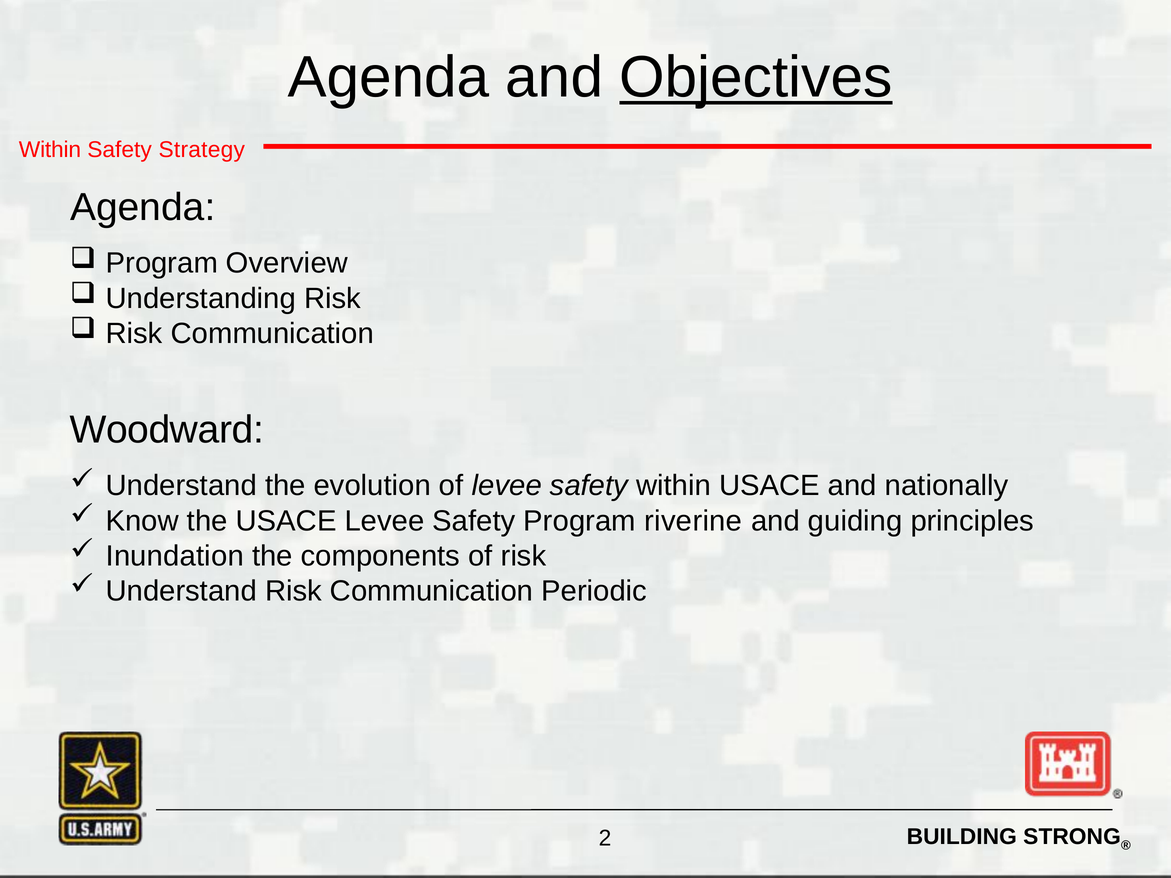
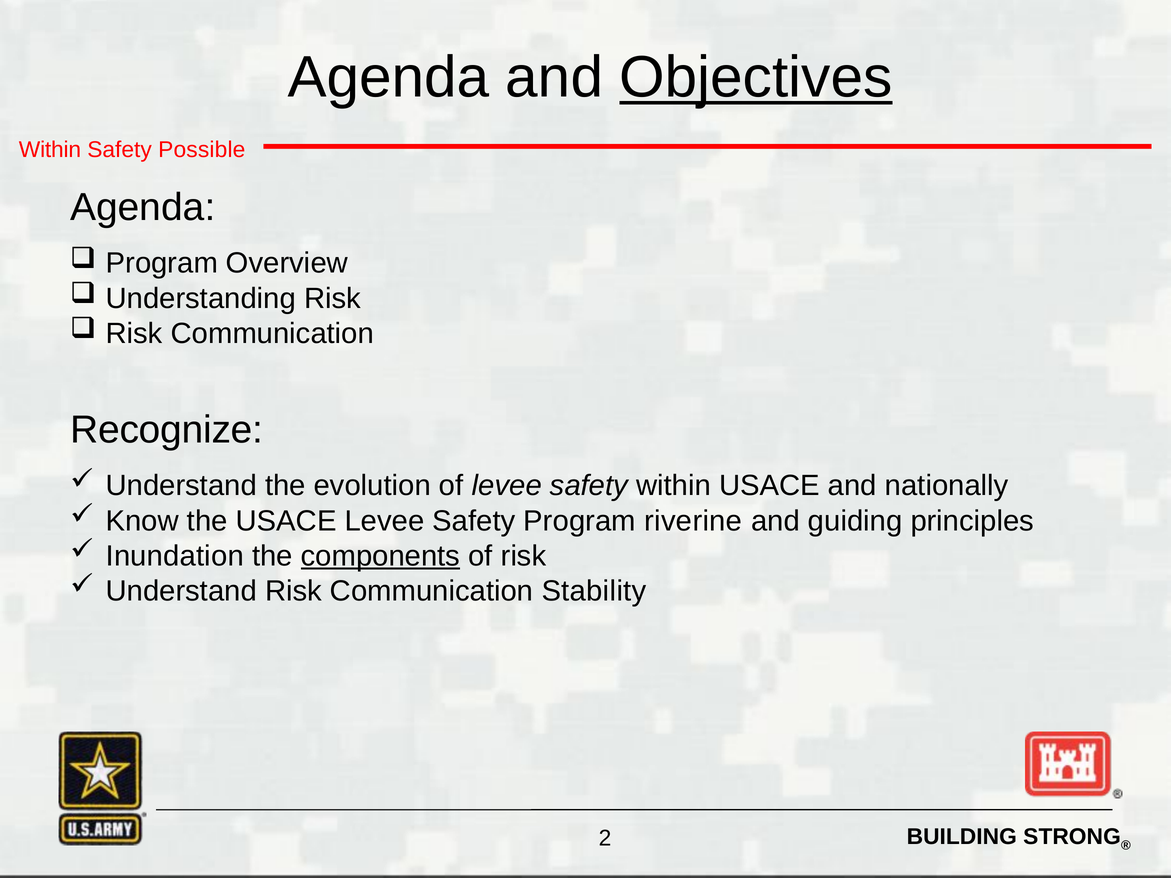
Strategy: Strategy -> Possible
Woodward: Woodward -> Recognize
components underline: none -> present
Periodic: Periodic -> Stability
